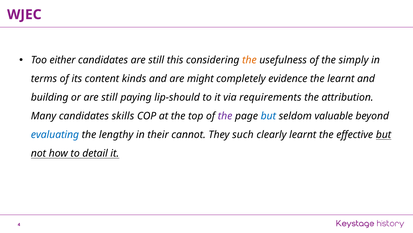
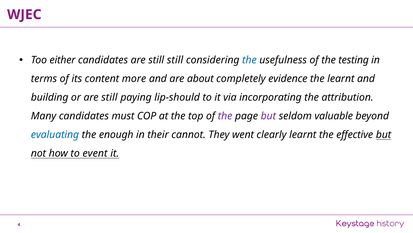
still this: this -> still
the at (249, 60) colour: orange -> blue
simply: simply -> testing
kinds: kinds -> more
might: might -> about
requirements: requirements -> incorporating
skills: skills -> must
but at (268, 116) colour: blue -> purple
lengthy: lengthy -> enough
such: such -> went
detail: detail -> event
